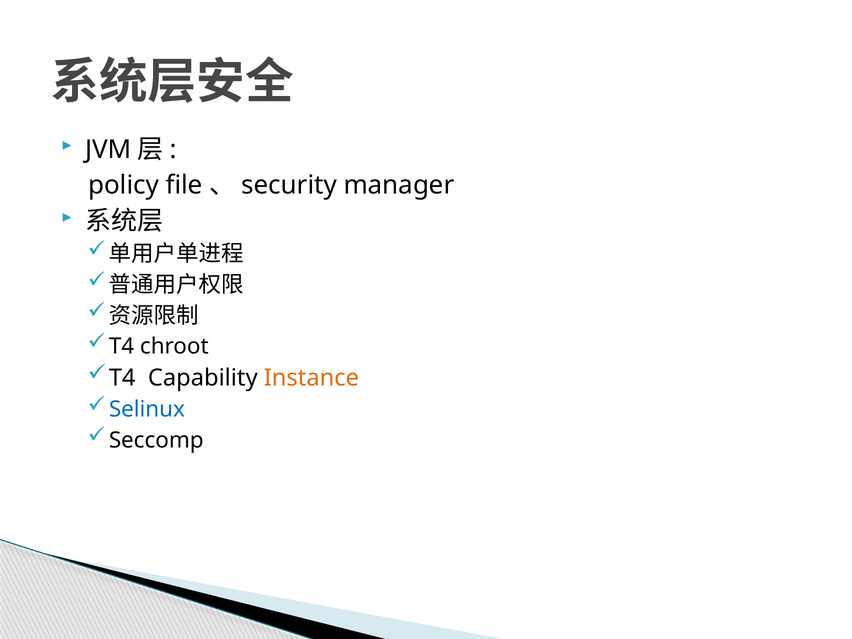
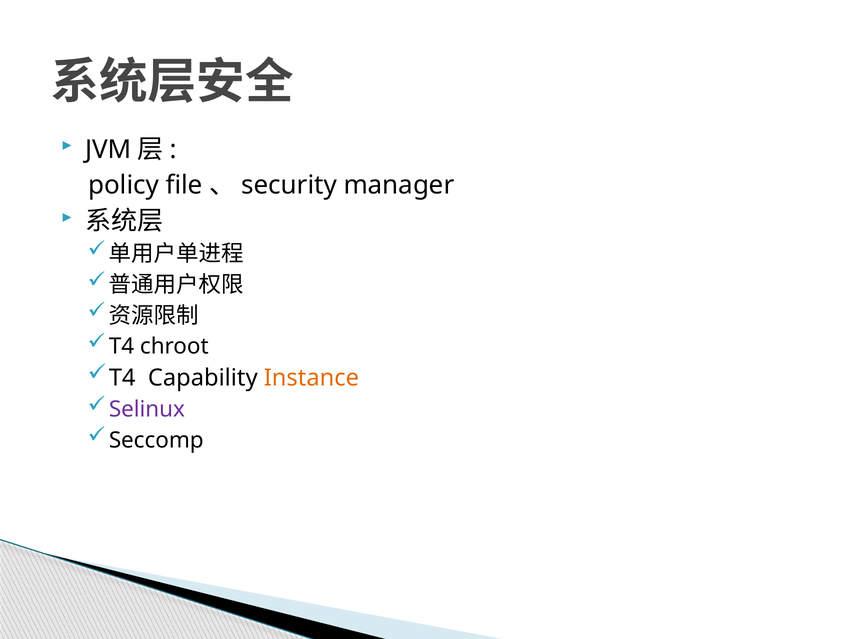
Selinux colour: blue -> purple
